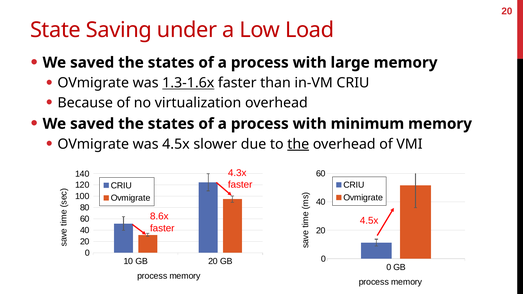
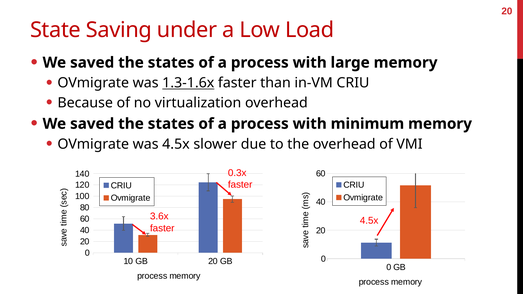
the at (298, 144) underline: present -> none
4.3x: 4.3x -> 0.3x
8.6x: 8.6x -> 3.6x
